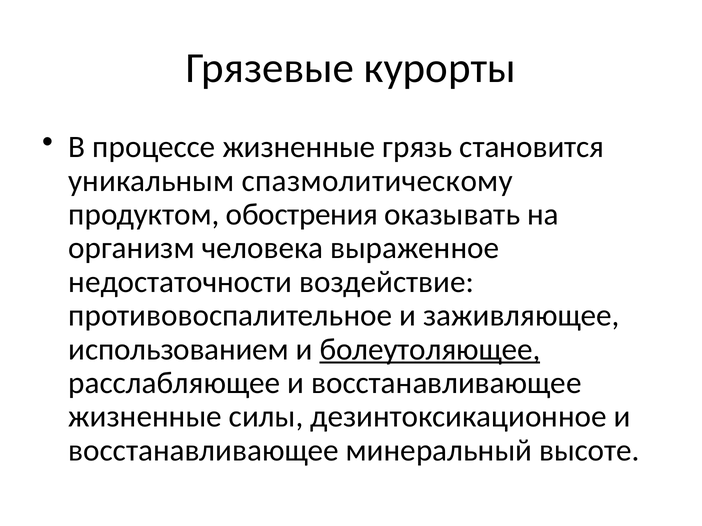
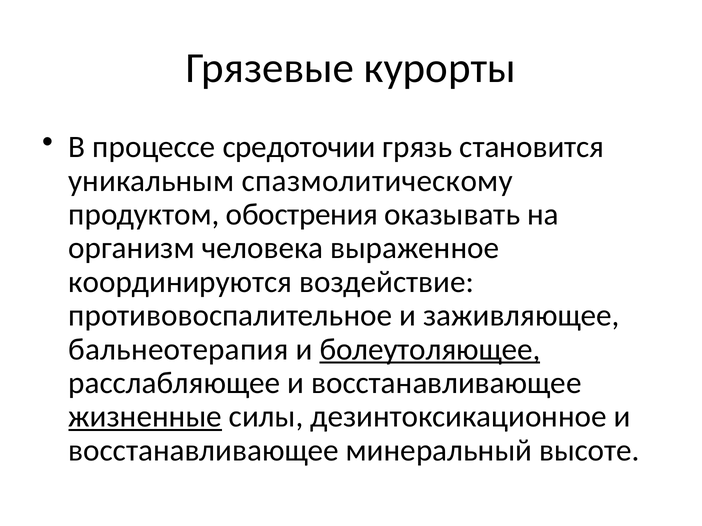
процессе жизненные: жизненные -> средоточии
недостаточности: недостаточности -> координируются
использованием: использованием -> бальнеотерапия
жизненные at (145, 417) underline: none -> present
